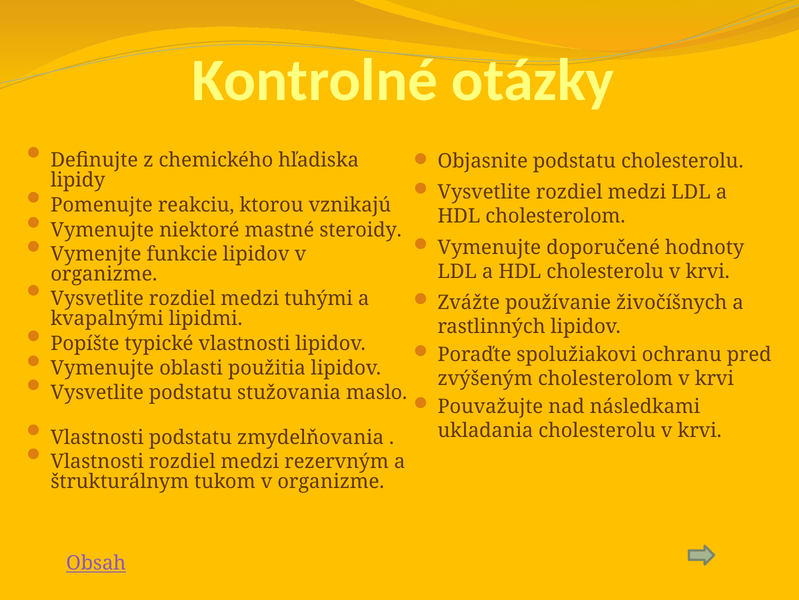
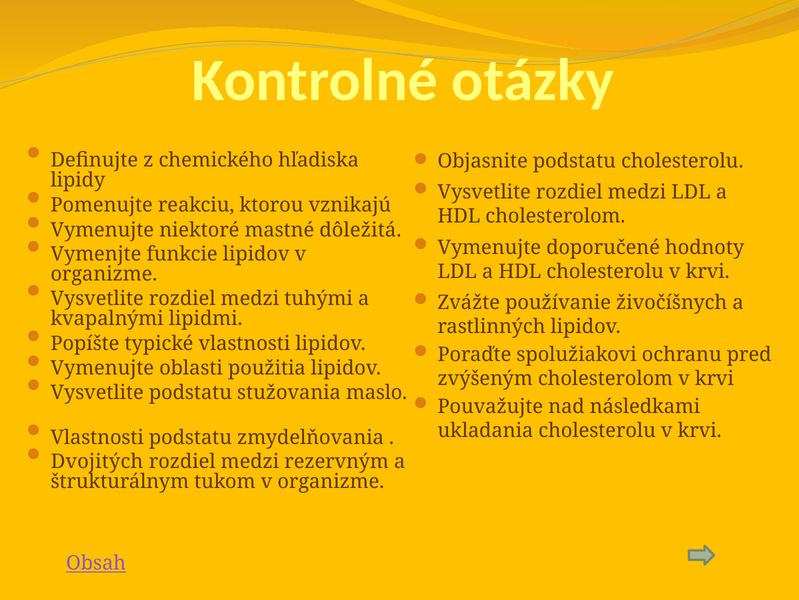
steroidy: steroidy -> dôležitá
Vlastnosti at (97, 461): Vlastnosti -> Dvojitých
